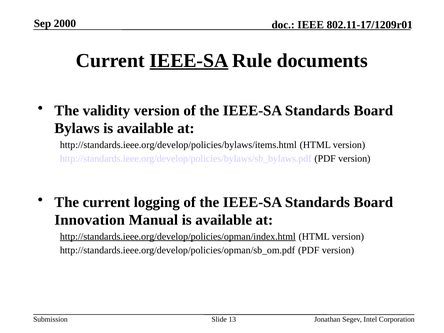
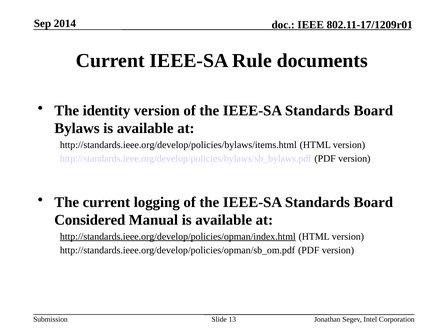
2000: 2000 -> 2014
IEEE-SA at (189, 61) underline: present -> none
validity: validity -> identity
Innovation: Innovation -> Considered
